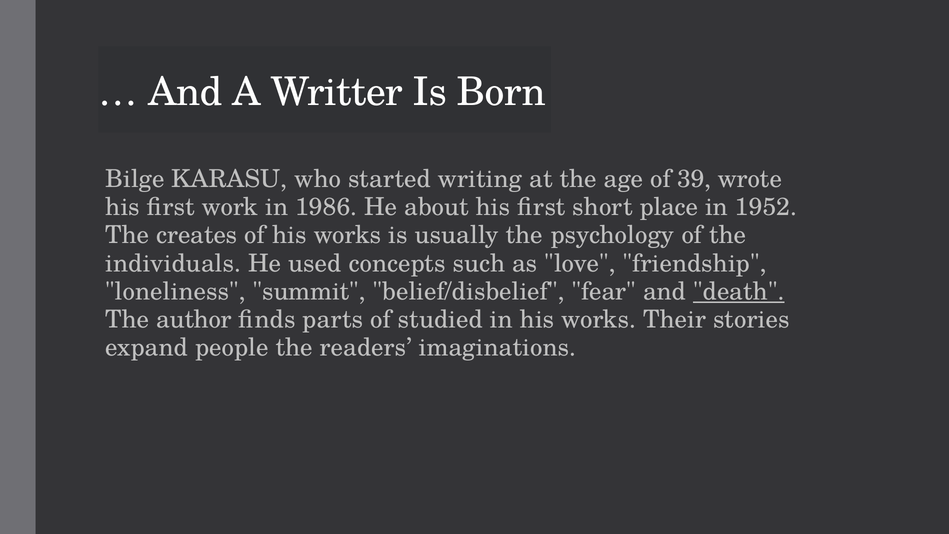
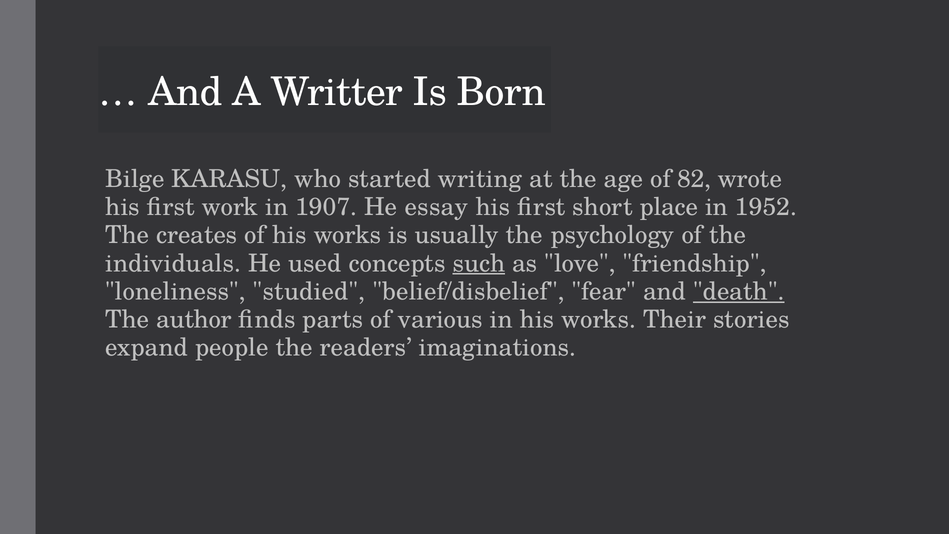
39: 39 -> 82
1986: 1986 -> 1907
about: about -> essay
such underline: none -> present
summit: summit -> studied
studied: studied -> various
